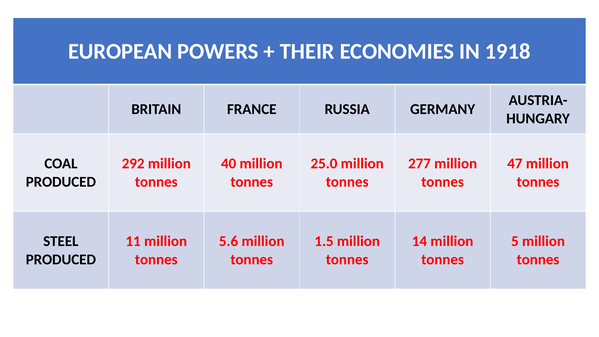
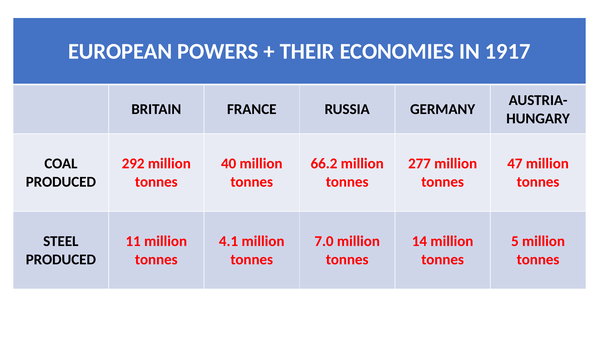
1918: 1918 -> 1917
25.0: 25.0 -> 66.2
5.6: 5.6 -> 4.1
1.5: 1.5 -> 7.0
